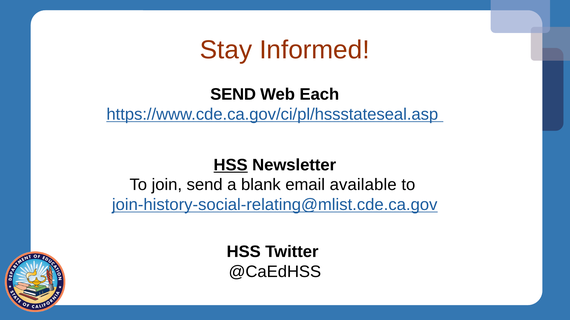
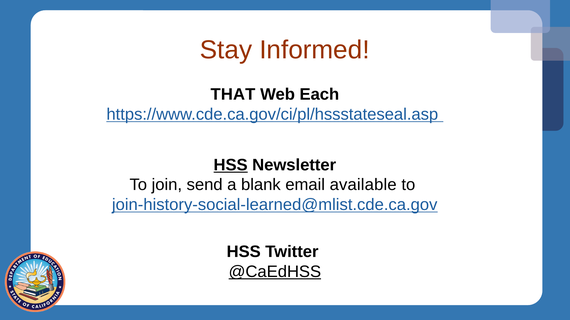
SEND at (233, 95): SEND -> THAT
join-history-social-relating@mlist.cde.ca.gov: join-history-social-relating@mlist.cde.ca.gov -> join-history-social-learned@mlist.cde.ca.gov
@CaEdHSS underline: none -> present
